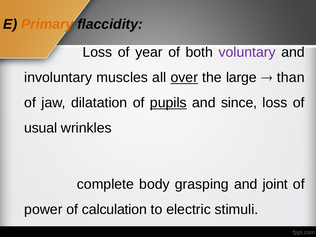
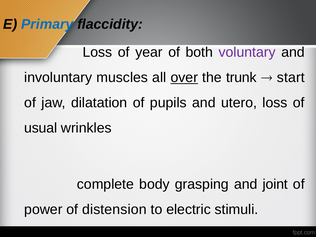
Primary colour: orange -> blue
large: large -> trunk
than: than -> start
pupils underline: present -> none
since: since -> utero
calculation: calculation -> distension
